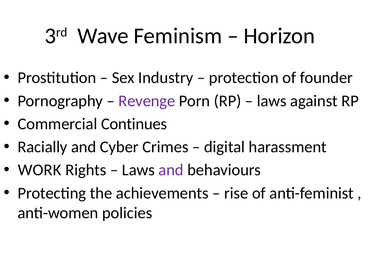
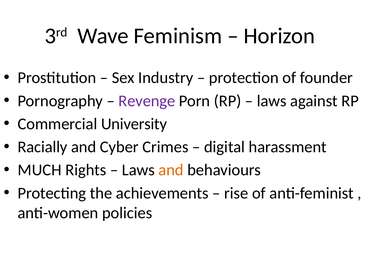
Continues: Continues -> University
WORK: WORK -> MUCH
and at (171, 170) colour: purple -> orange
